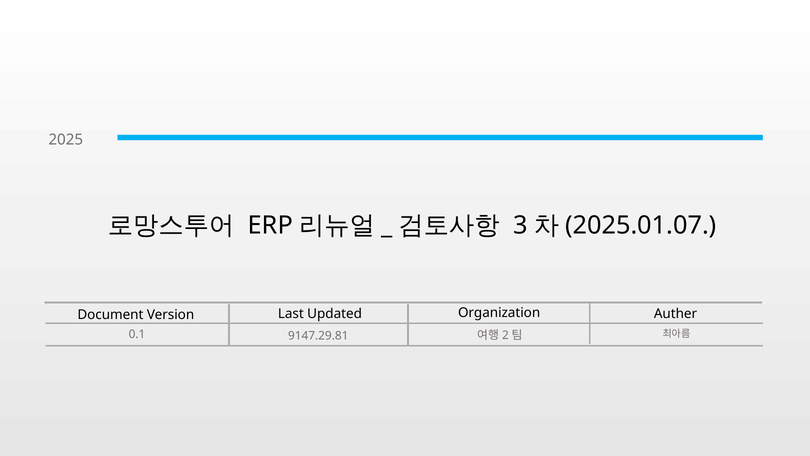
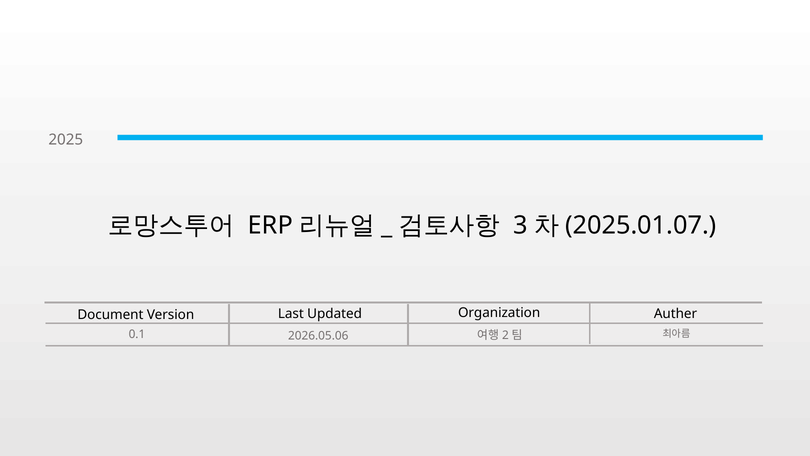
9147.29.81: 9147.29.81 -> 2026.05.06
